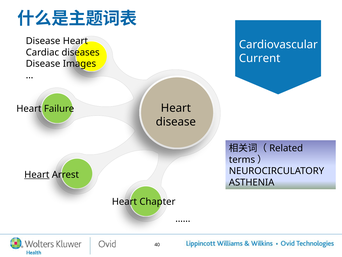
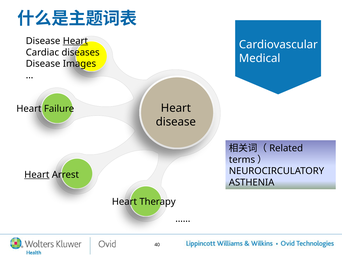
Heart at (75, 41) underline: none -> present
Current: Current -> Medical
Chapter: Chapter -> Therapy
